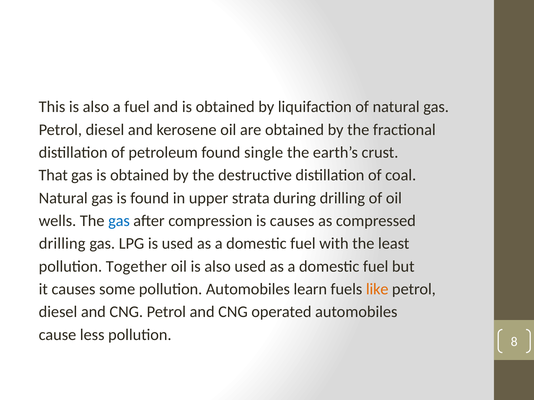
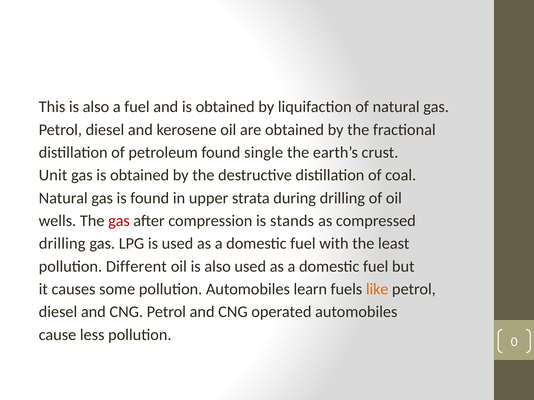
That: That -> Unit
gas at (119, 221) colour: blue -> red
is causes: causes -> stands
Together: Together -> Different
8: 8 -> 0
